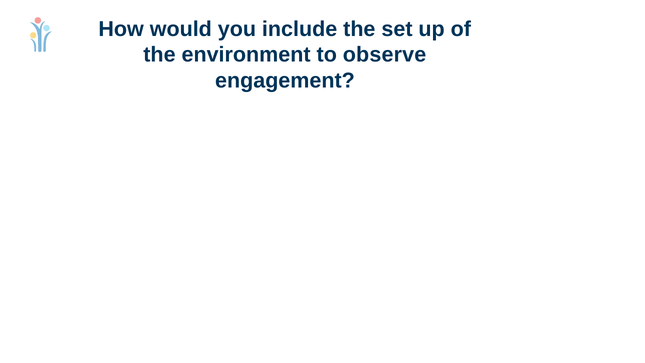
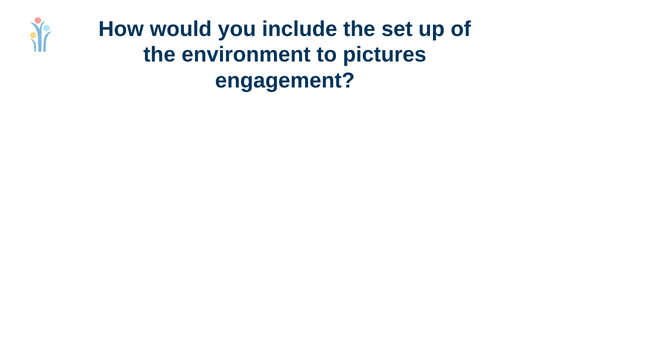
observe: observe -> pictures
